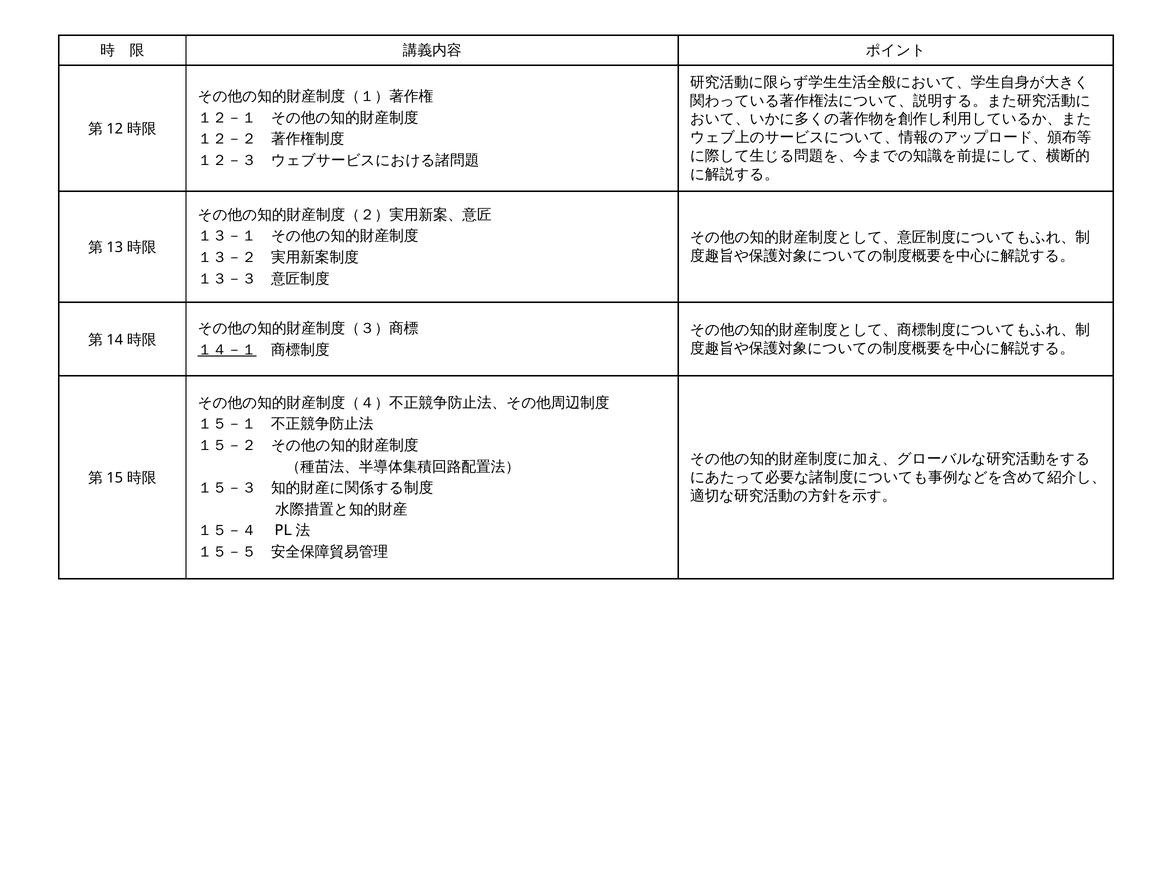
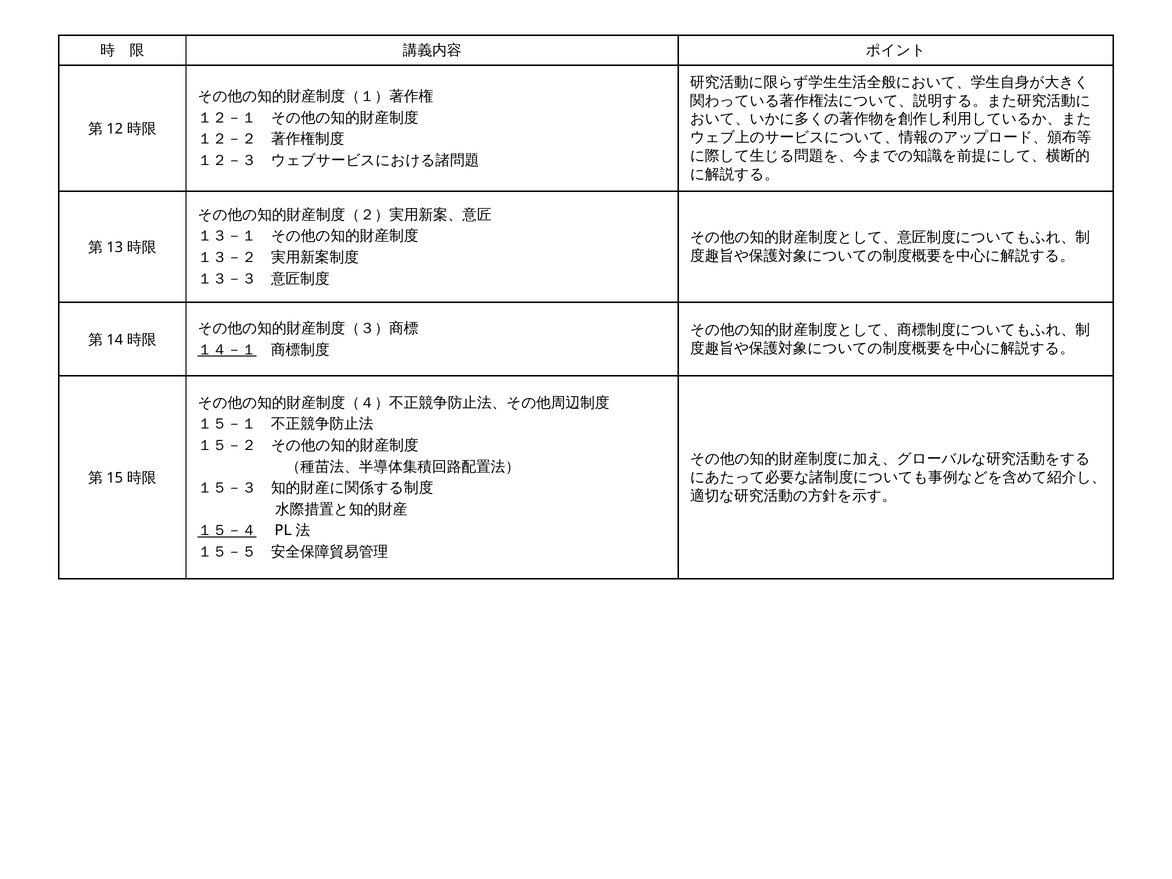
１５－４ underline: none -> present
